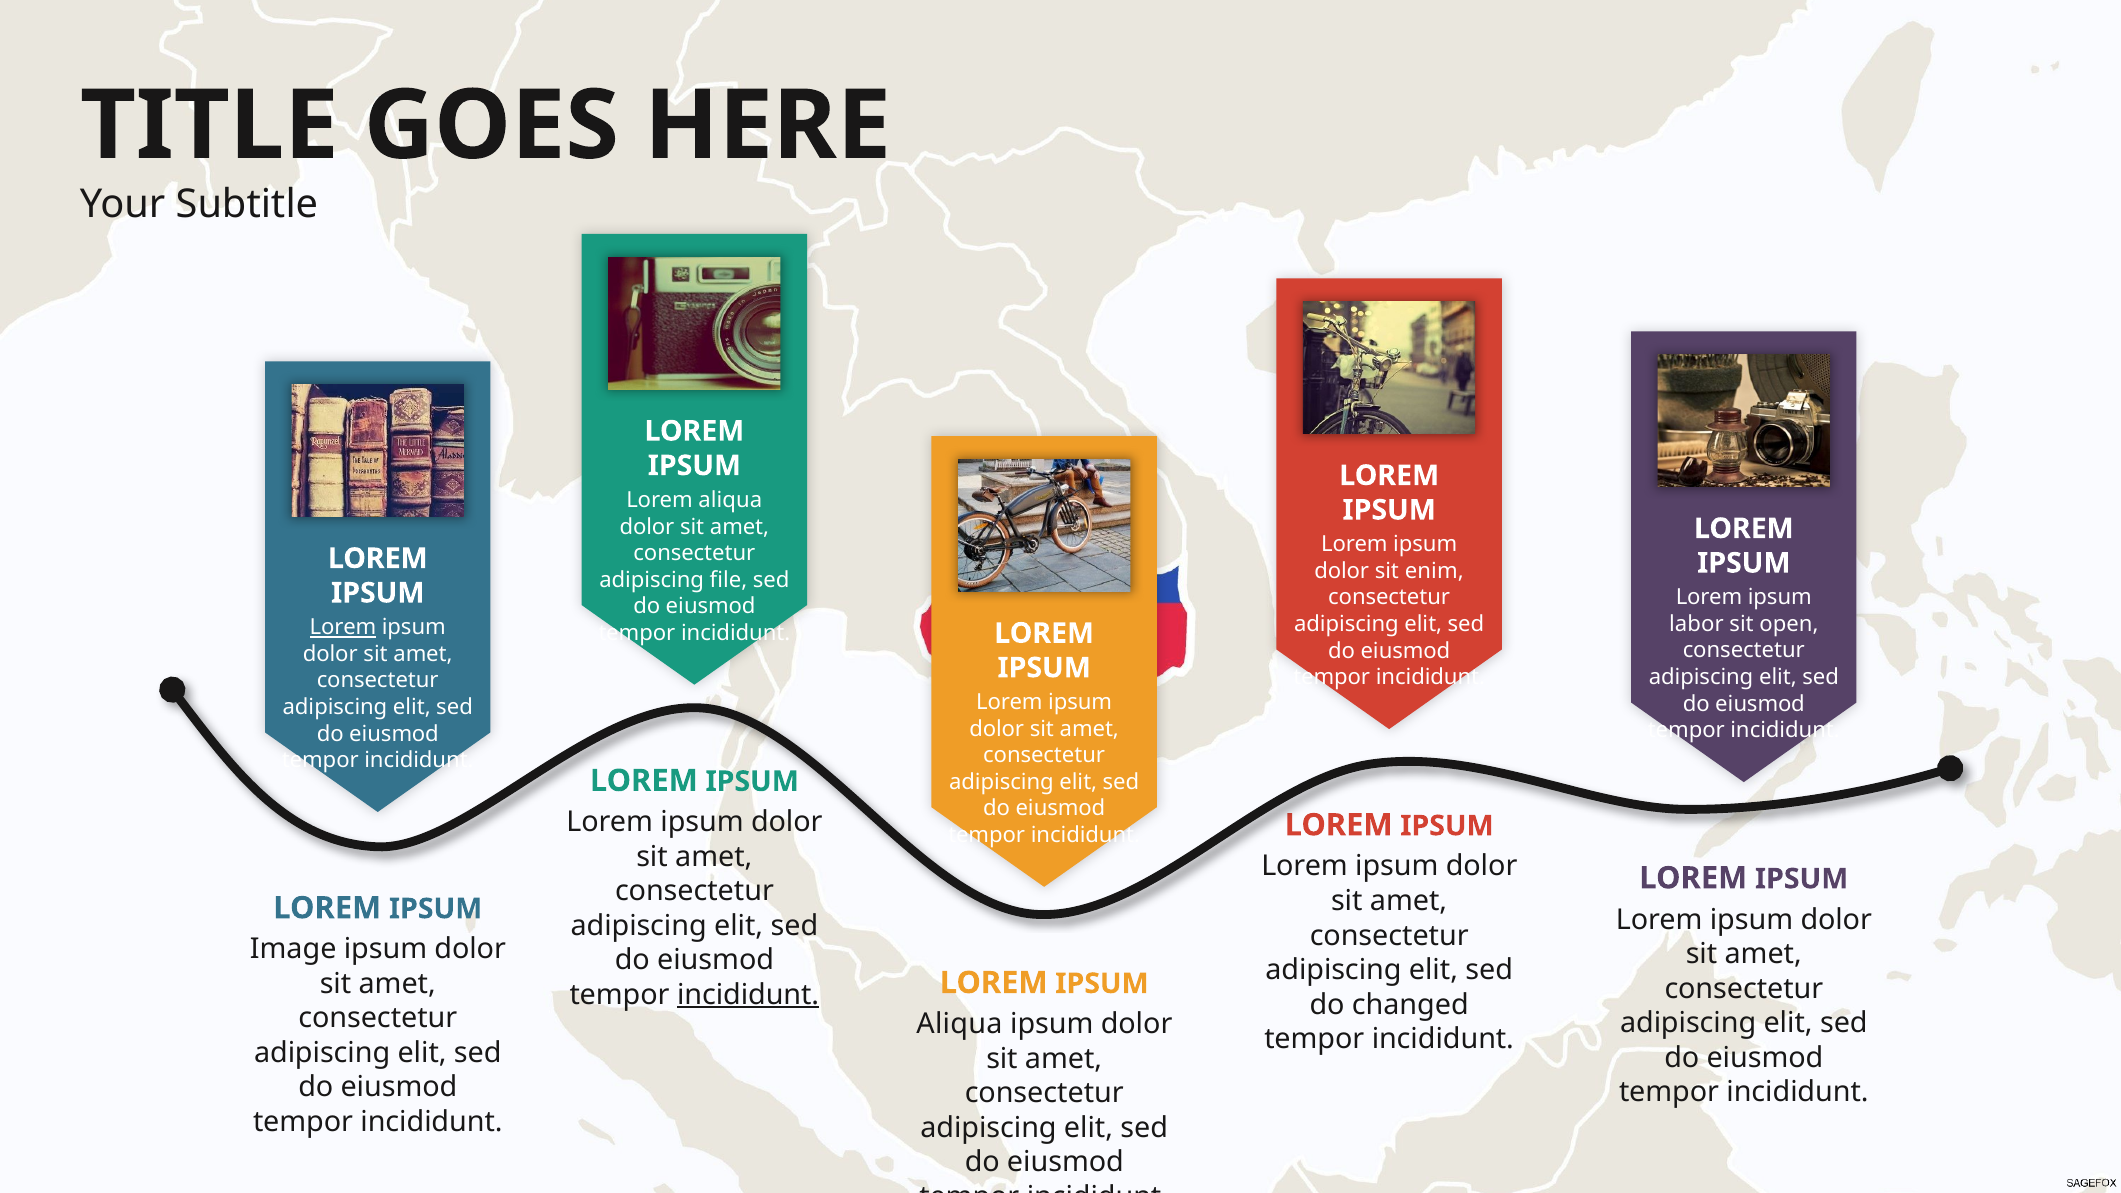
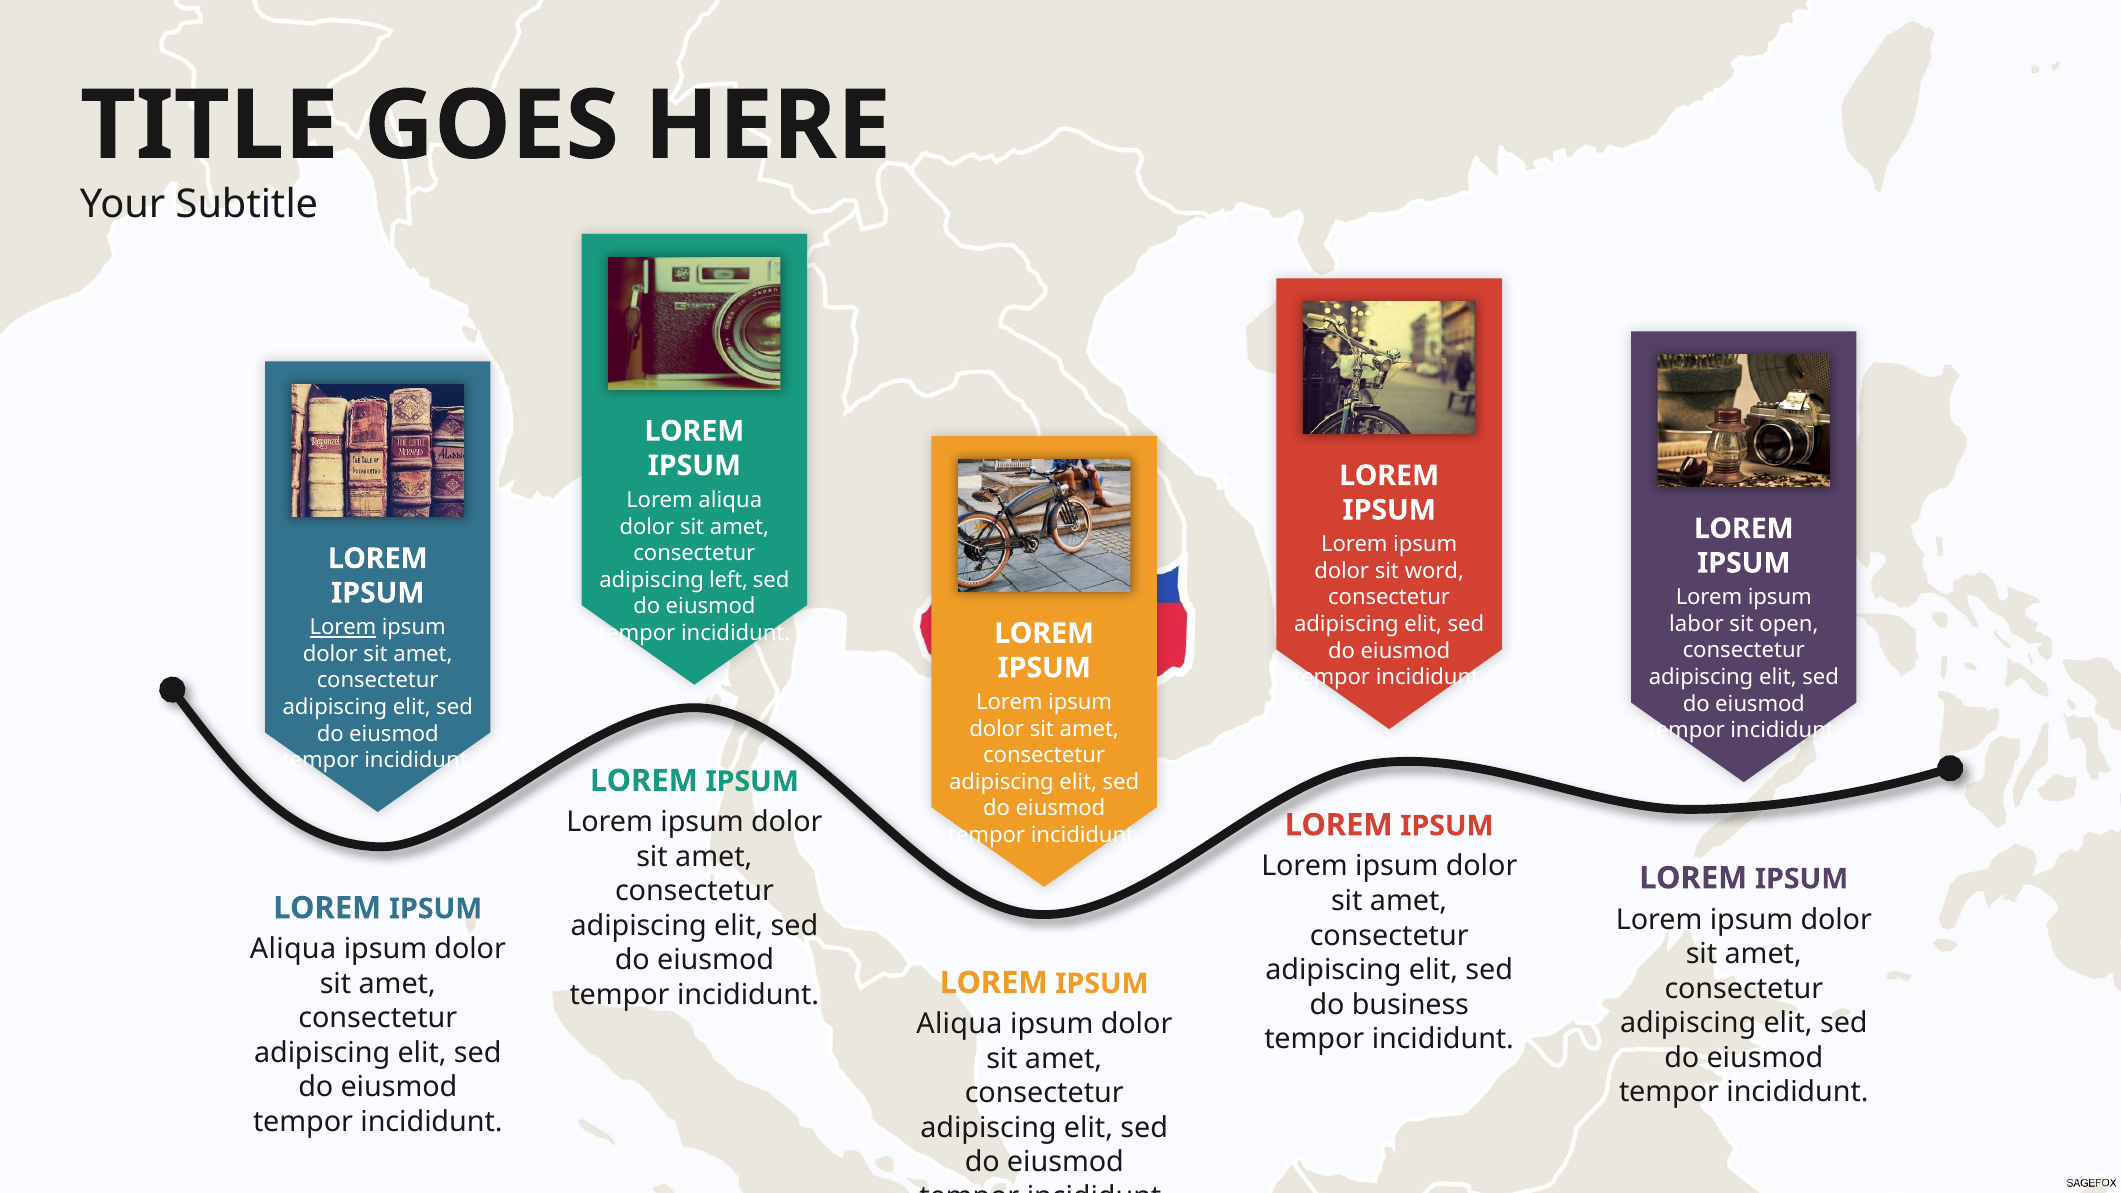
enim: enim -> word
file: file -> left
Image at (293, 950): Image -> Aliqua
incididunt at (748, 995) underline: present -> none
changed: changed -> business
